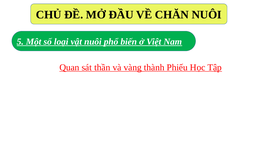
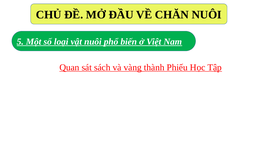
thần: thần -> sách
